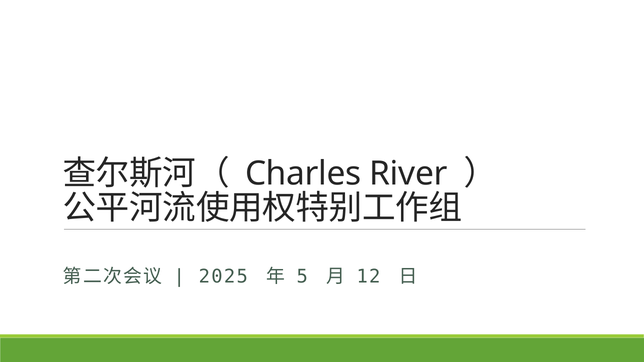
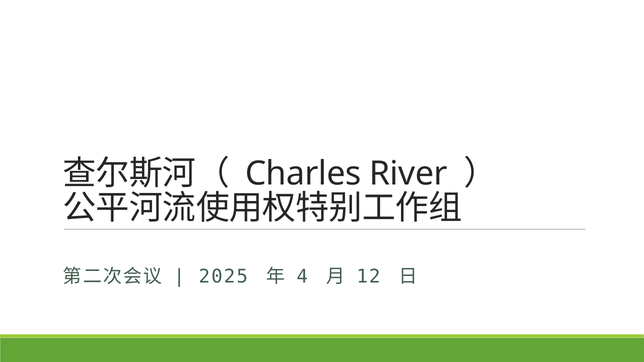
5: 5 -> 4
